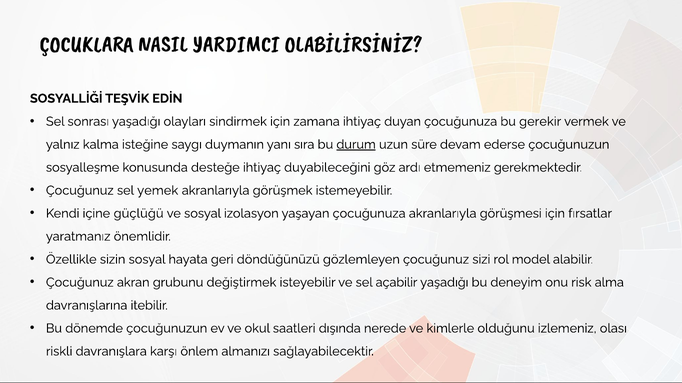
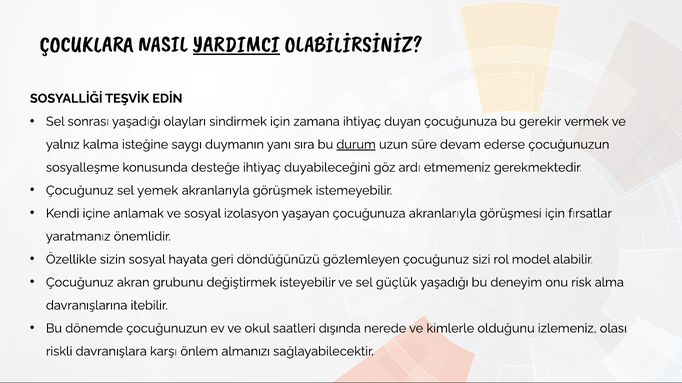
YARDIMCI underline: none -> present
güçlüğü: güçlüğü -> anlamak
açabilir: açabilir -> güçlük
